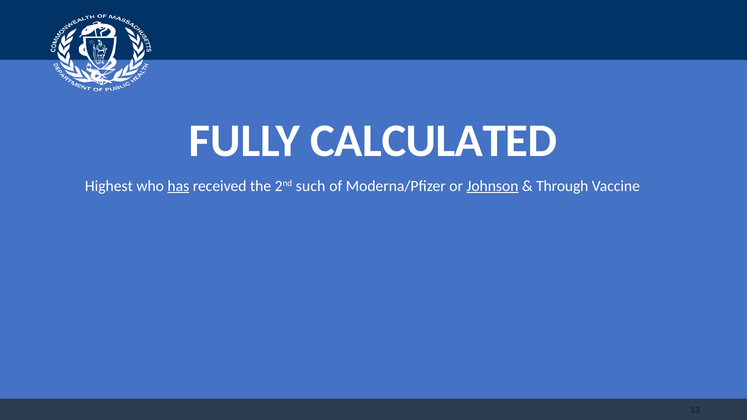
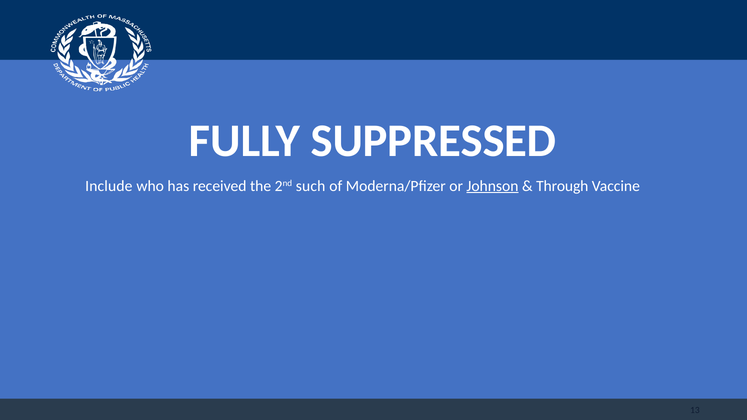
CALCULATED: CALCULATED -> SUPPRESSED
Highest: Highest -> Include
has underline: present -> none
